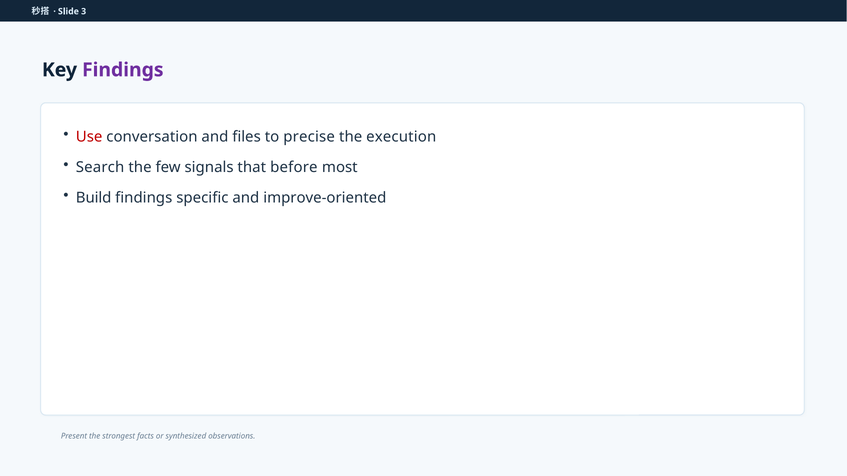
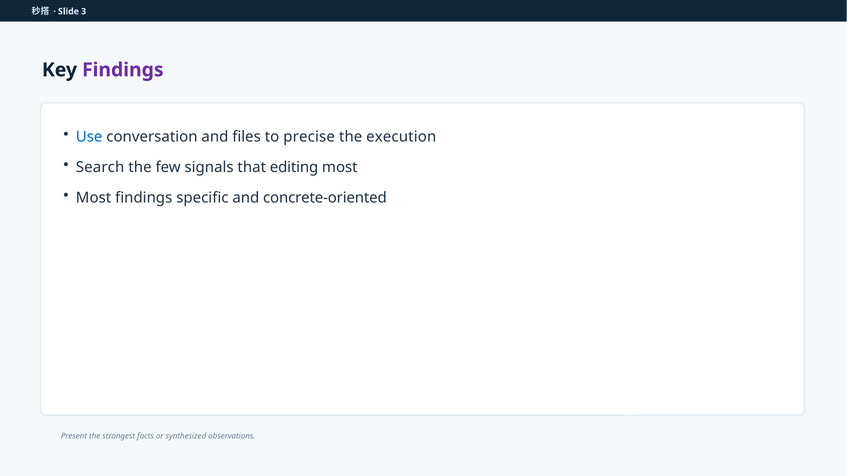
Use colour: red -> blue
before: before -> editing
Build at (94, 198): Build -> Most
improve-oriented: improve-oriented -> concrete-oriented
